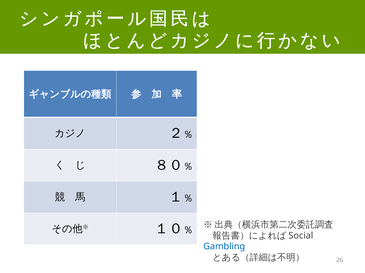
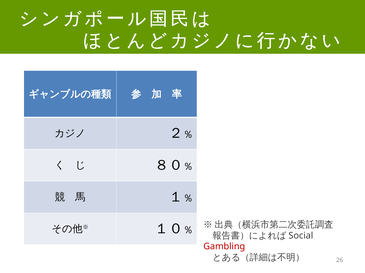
Gambling colour: blue -> red
